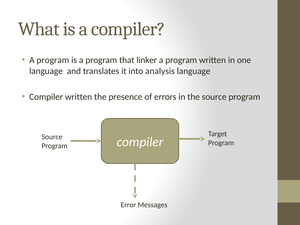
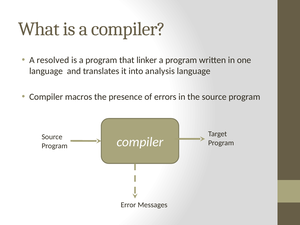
program at (53, 60): program -> resolved
Compiler written: written -> macros
